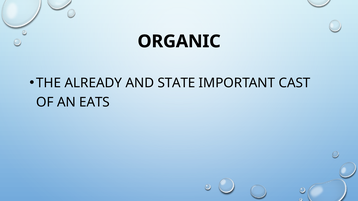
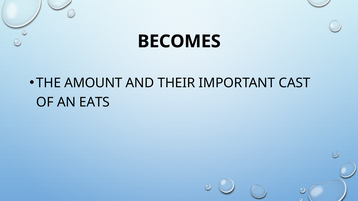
ORGANIC: ORGANIC -> BECOMES
ALREADY: ALREADY -> AMOUNT
STATE: STATE -> THEIR
